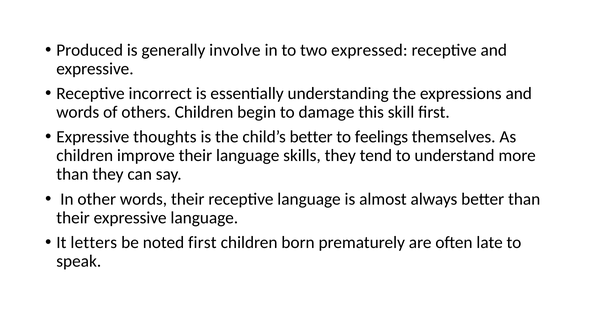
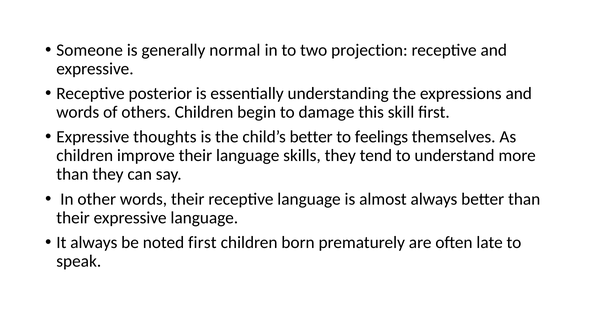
Produced: Produced -> Someone
involve: involve -> normal
expressed: expressed -> projection
incorrect: incorrect -> posterior
It letters: letters -> always
